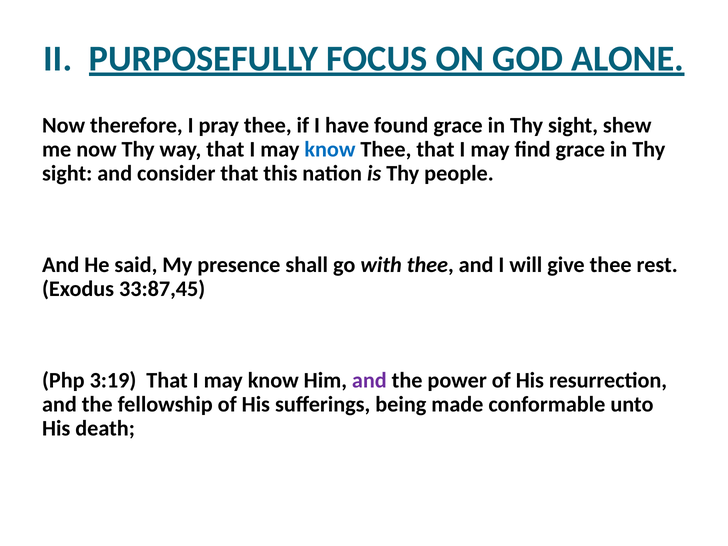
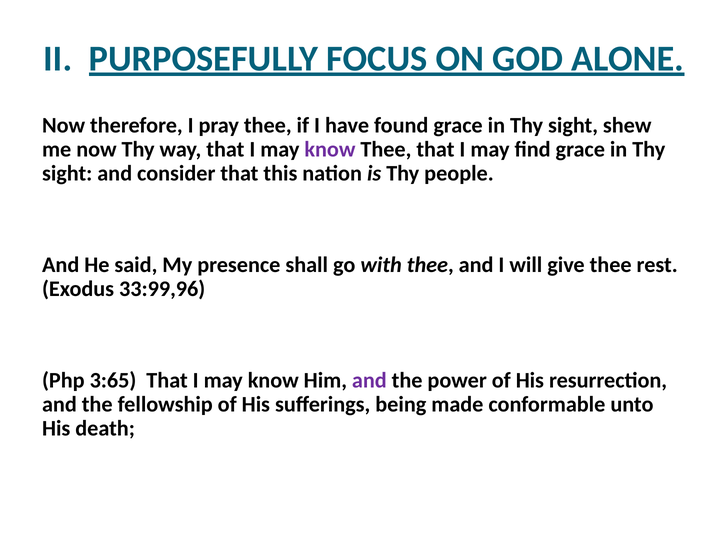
know at (330, 149) colour: blue -> purple
33:87,45: 33:87,45 -> 33:99,96
3:19: 3:19 -> 3:65
